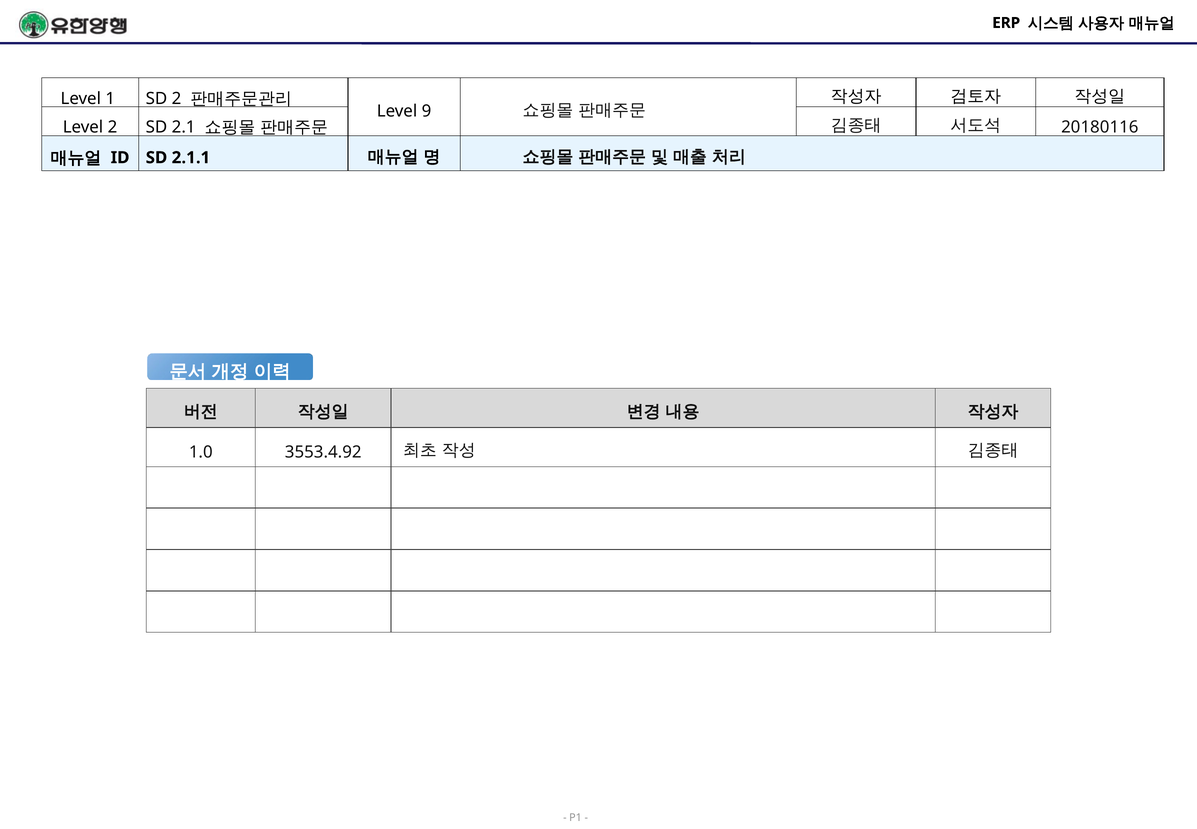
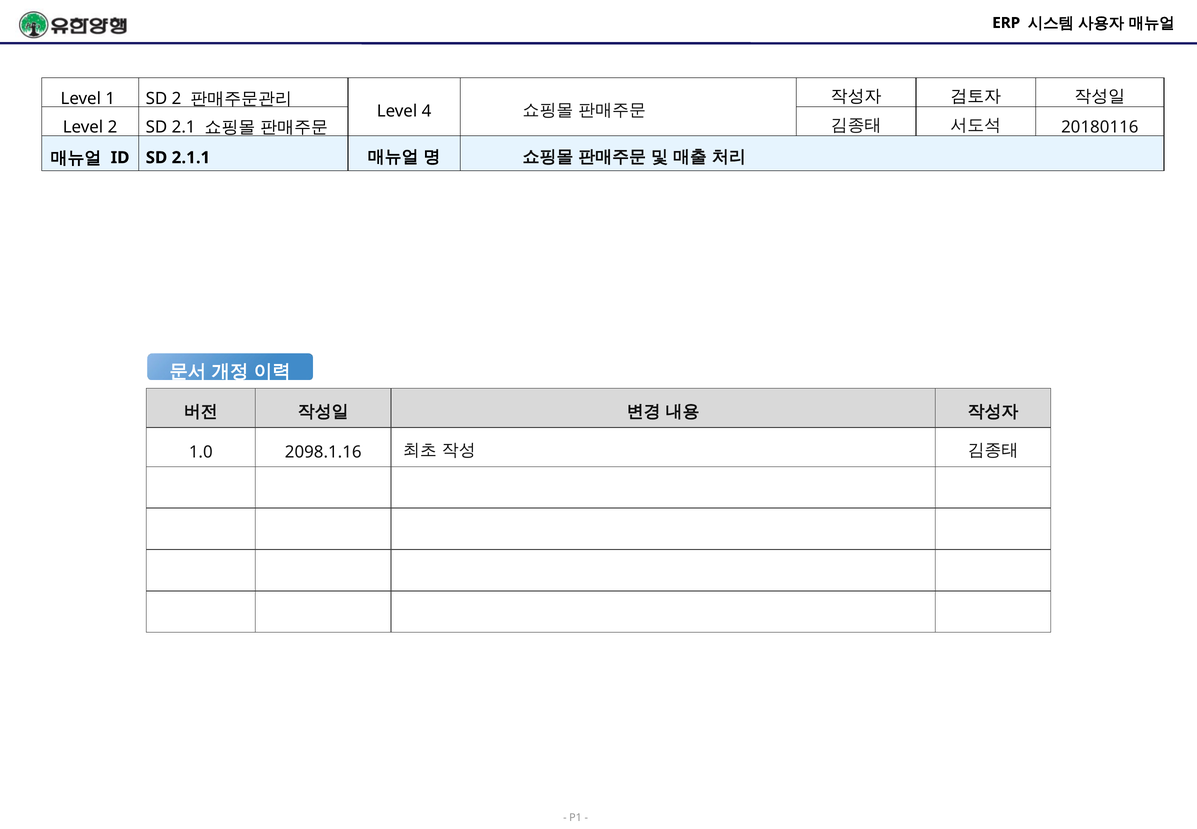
9: 9 -> 4
3553.4.92: 3553.4.92 -> 2098.1.16
